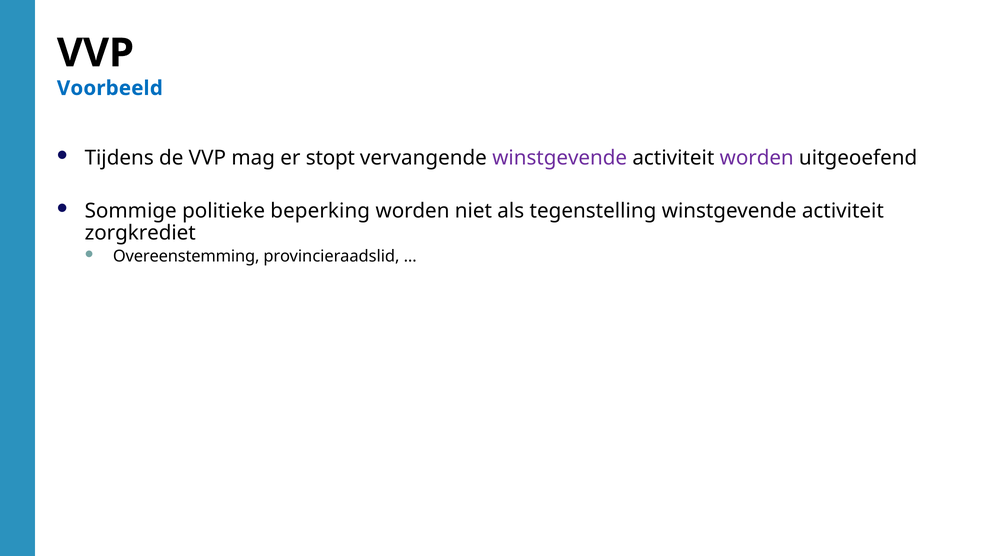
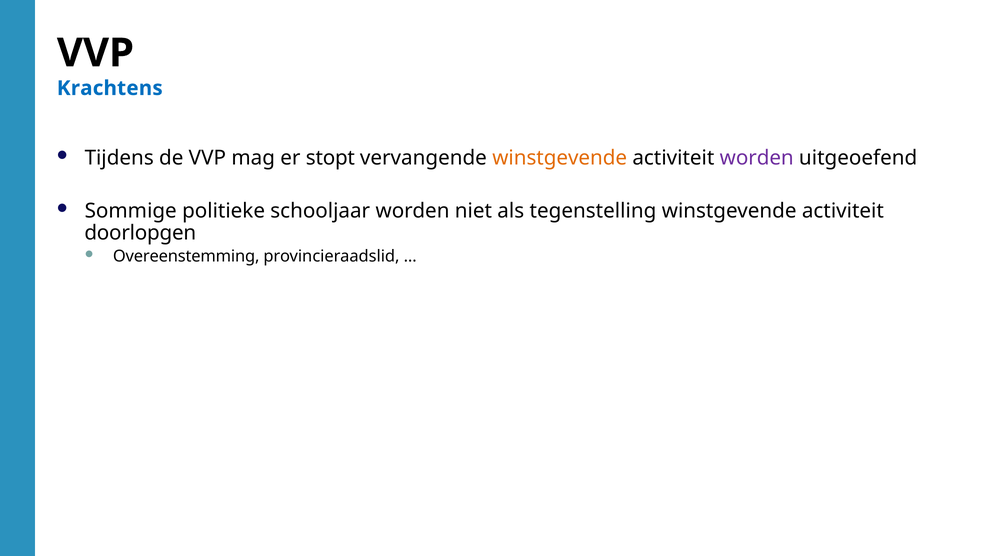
Voorbeeld: Voorbeeld -> Krachtens
winstgevende at (560, 158) colour: purple -> orange
beperking: beperking -> schooljaar
zorgkrediet: zorgkrediet -> doorlopgen
